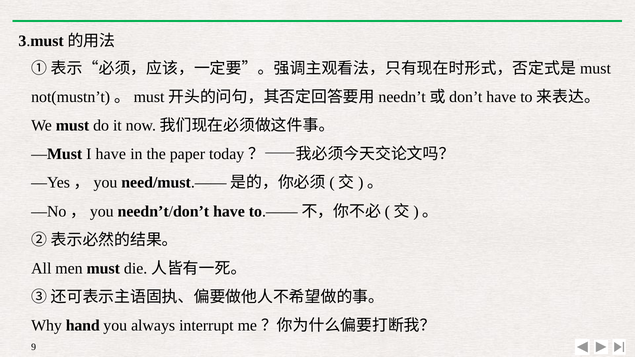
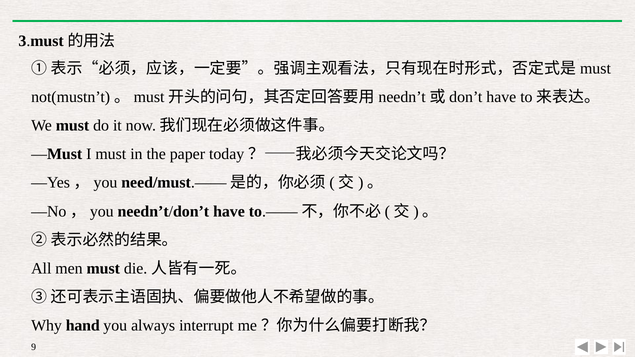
I have: have -> must
